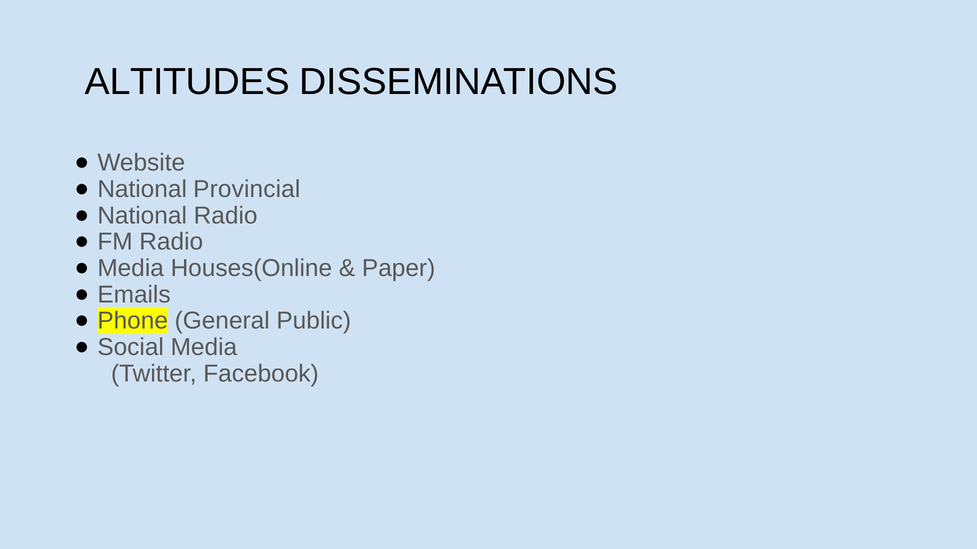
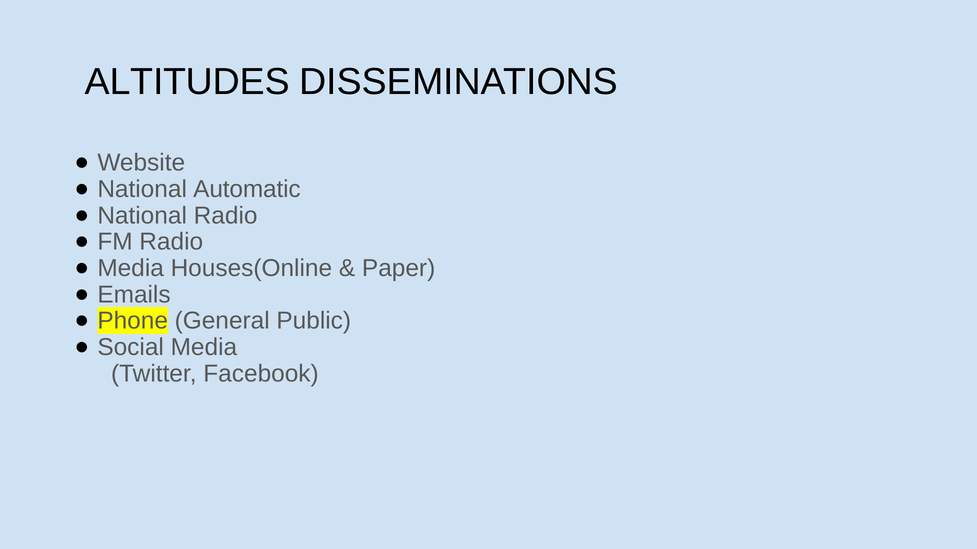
Provincial: Provincial -> Automatic
